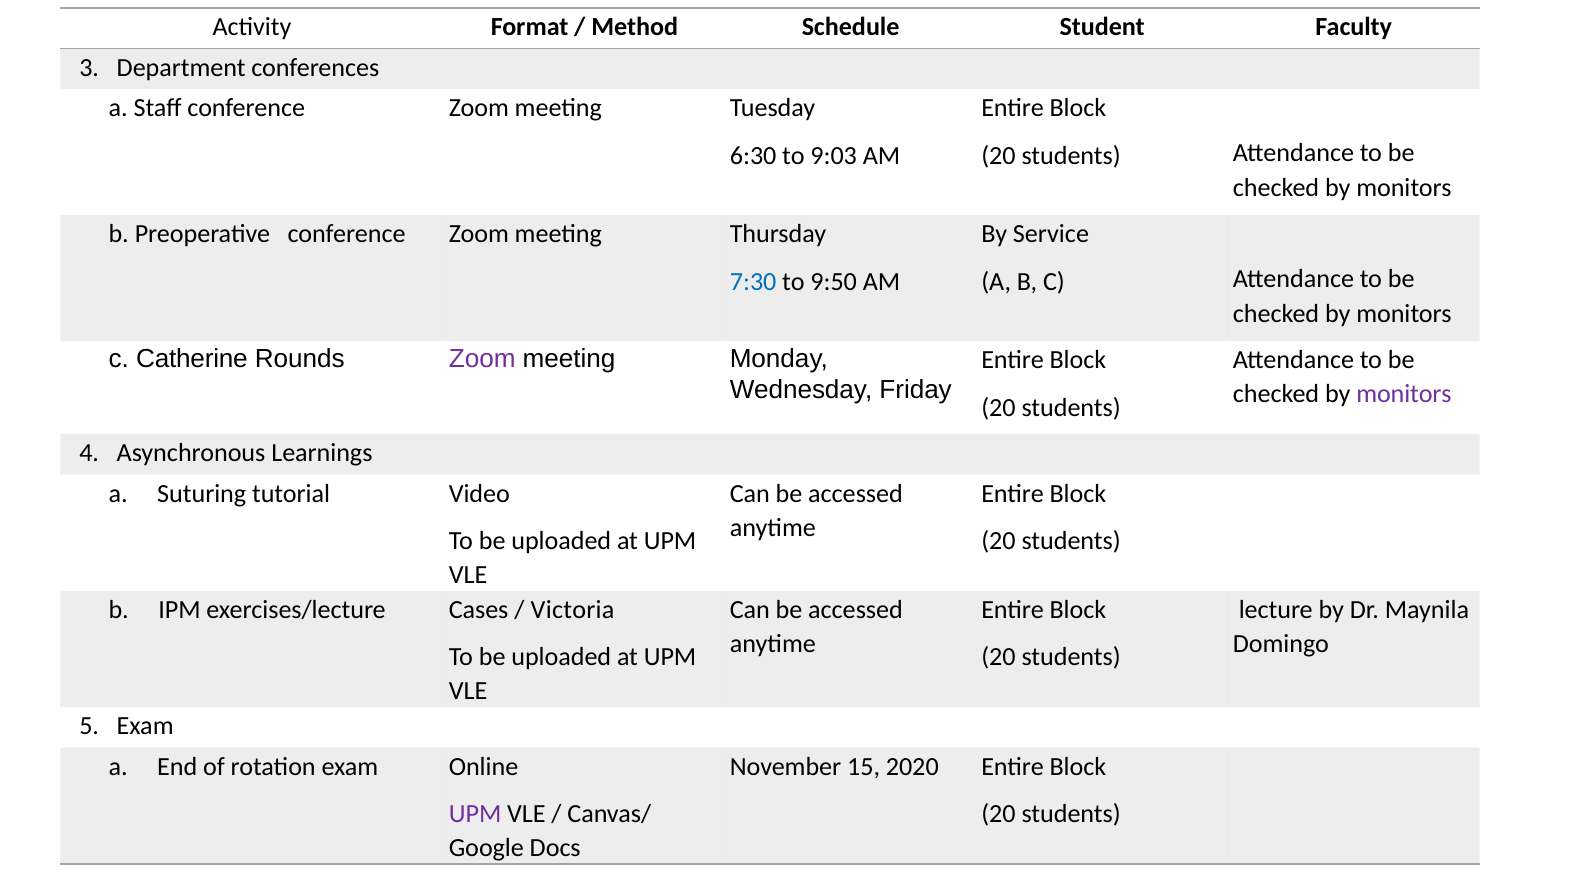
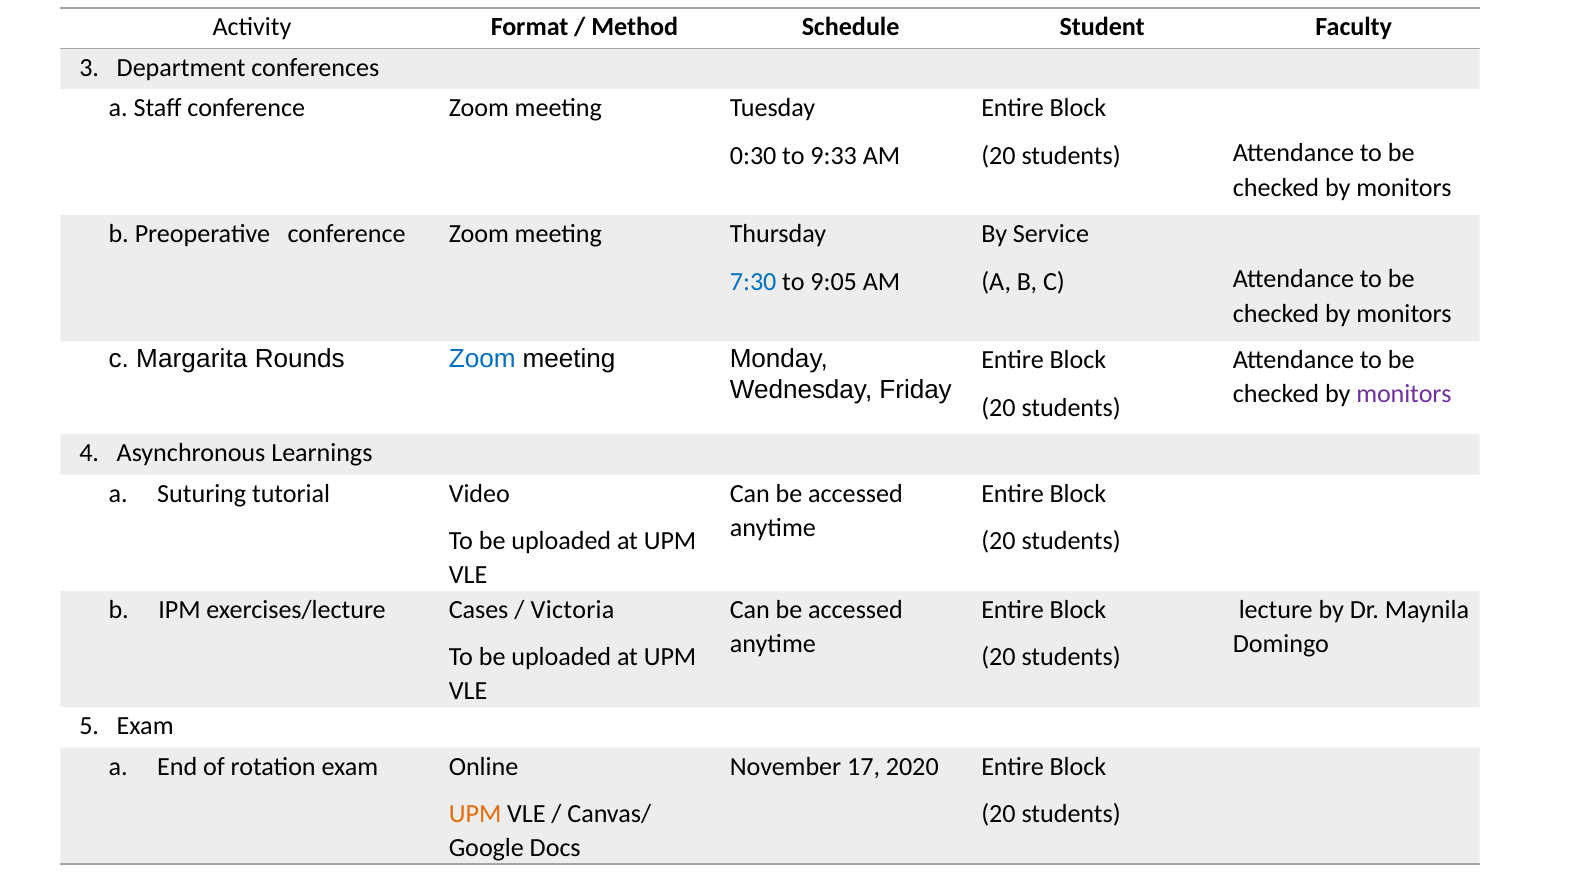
6:30: 6:30 -> 0:30
9:03: 9:03 -> 9:33
9:50: 9:50 -> 9:05
Catherine: Catherine -> Margarita
Zoom at (482, 359) colour: purple -> blue
15: 15 -> 17
UPM at (475, 815) colour: purple -> orange
